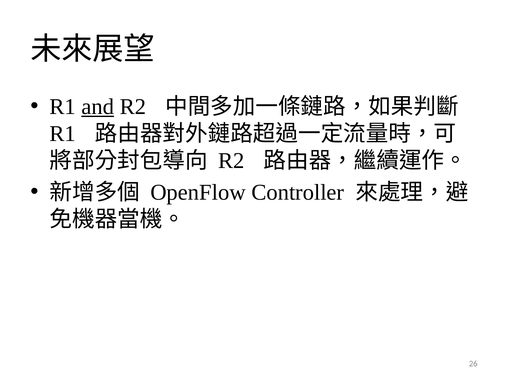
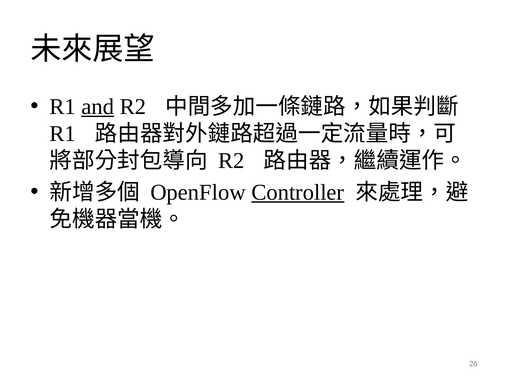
Controller underline: none -> present
